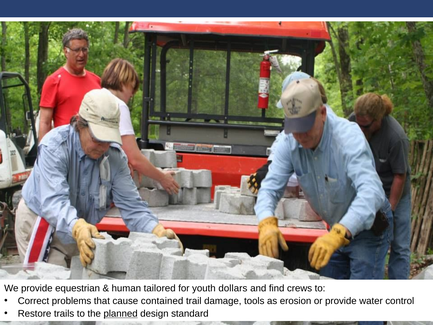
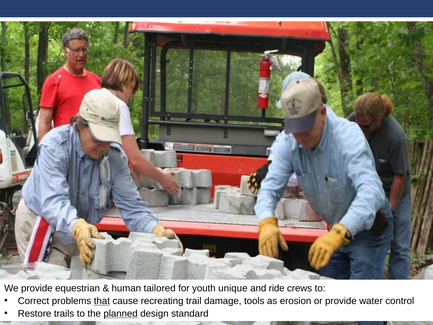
dollars: dollars -> unique
find: find -> ride
that underline: none -> present
contained: contained -> recreating
